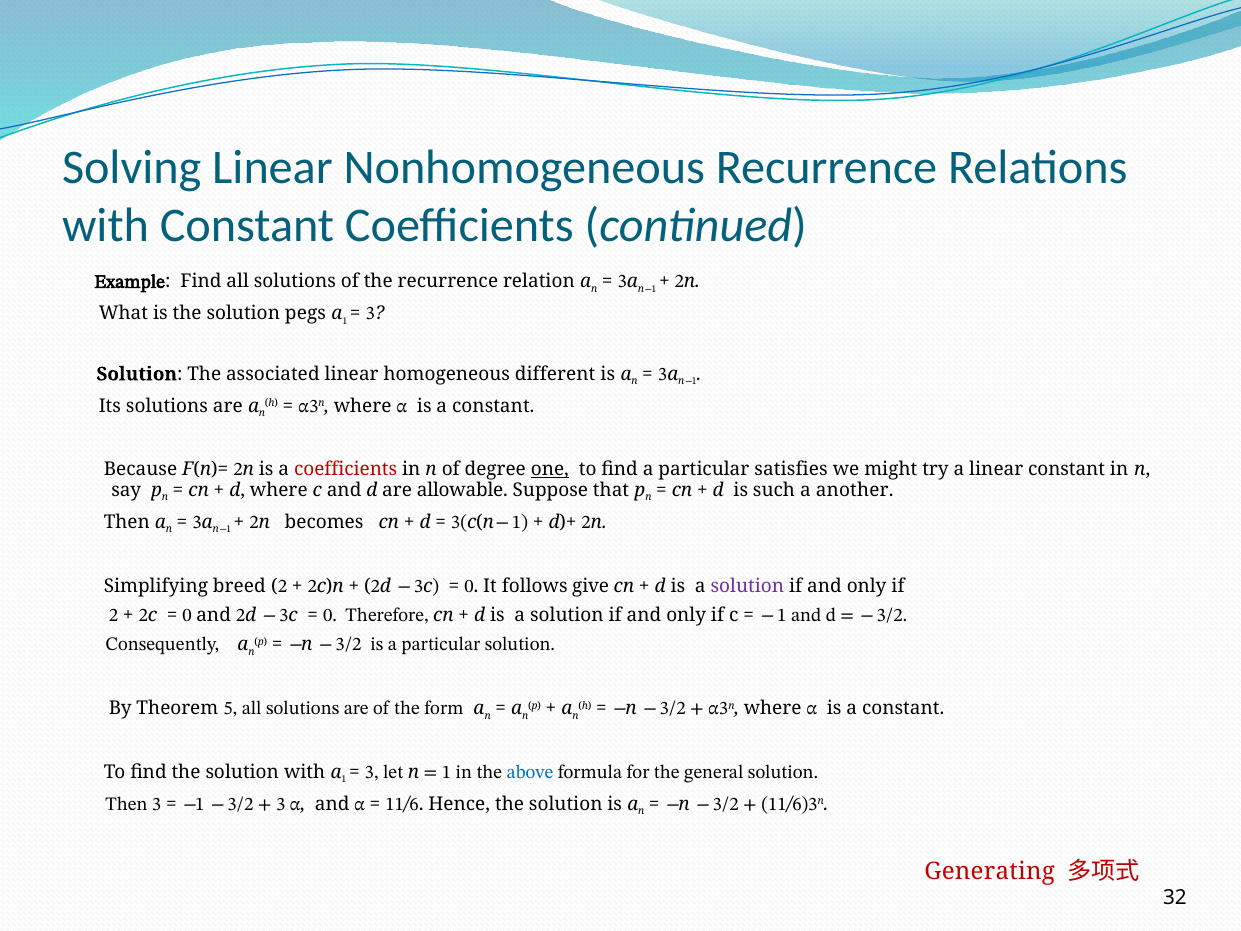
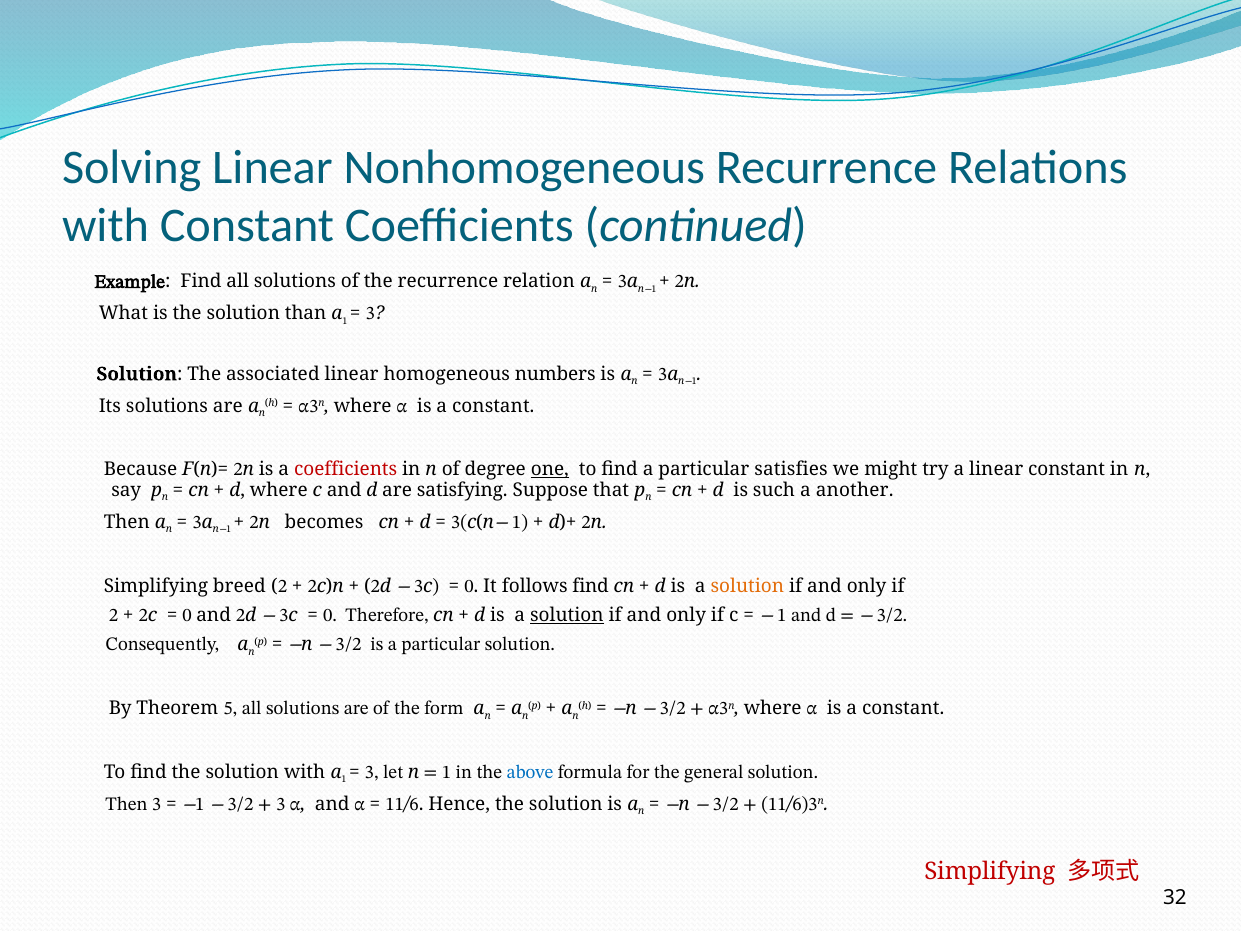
pegs: pegs -> than
different: different -> numbers
allowable: allowable -> satisfying
follows give: give -> find
solution at (747, 586) colour: purple -> orange
solution at (567, 615) underline: none -> present
Generating at (990, 872): Generating -> Simplifying
